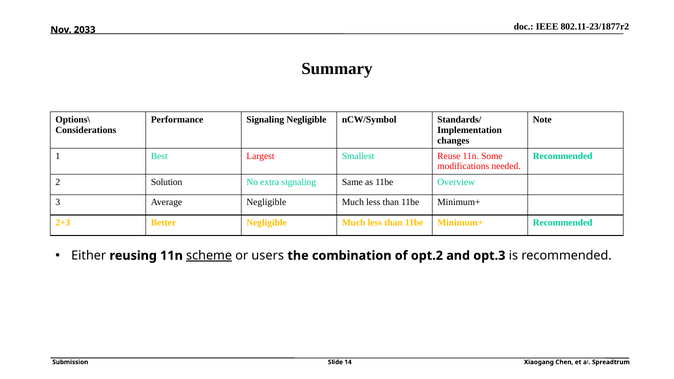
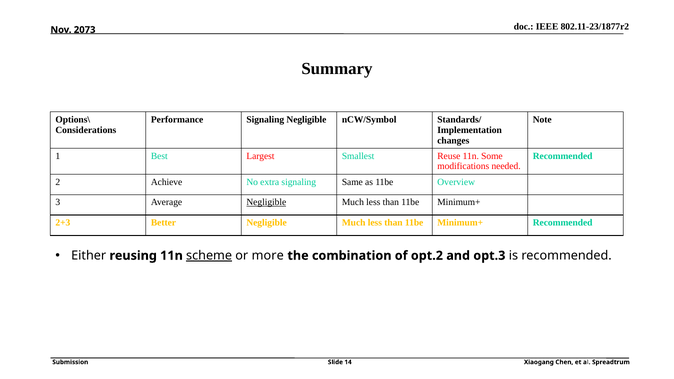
2033: 2033 -> 2073
Solution: Solution -> Achieve
Negligible at (266, 202) underline: none -> present
users: users -> more
